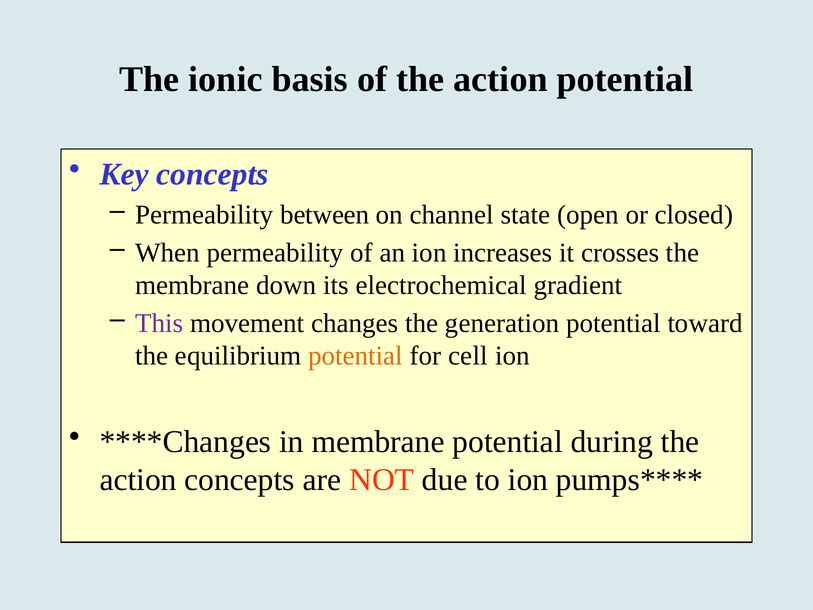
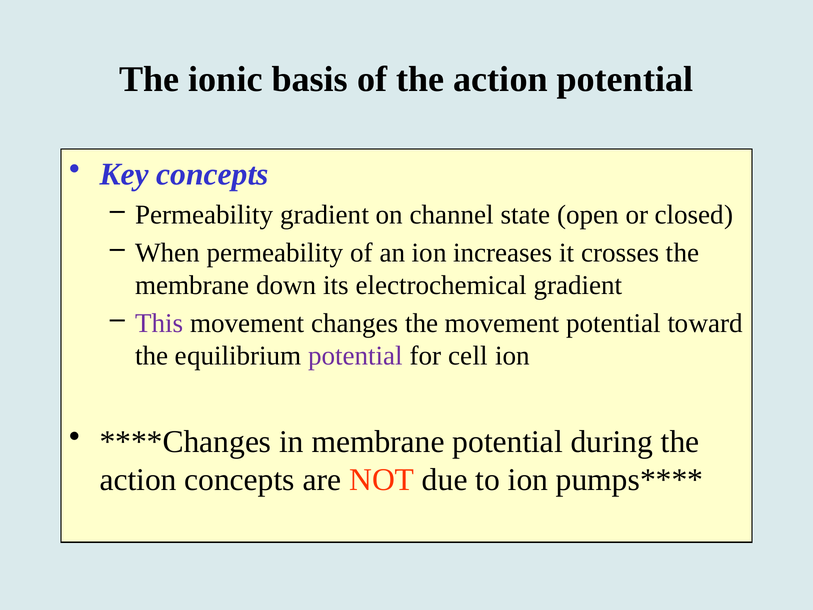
Permeability between: between -> gradient
the generation: generation -> movement
potential at (355, 356) colour: orange -> purple
